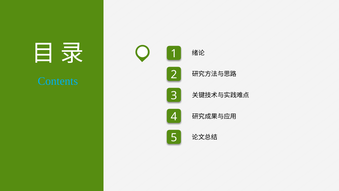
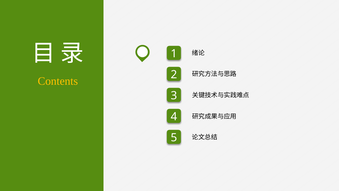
Contents colour: light blue -> yellow
